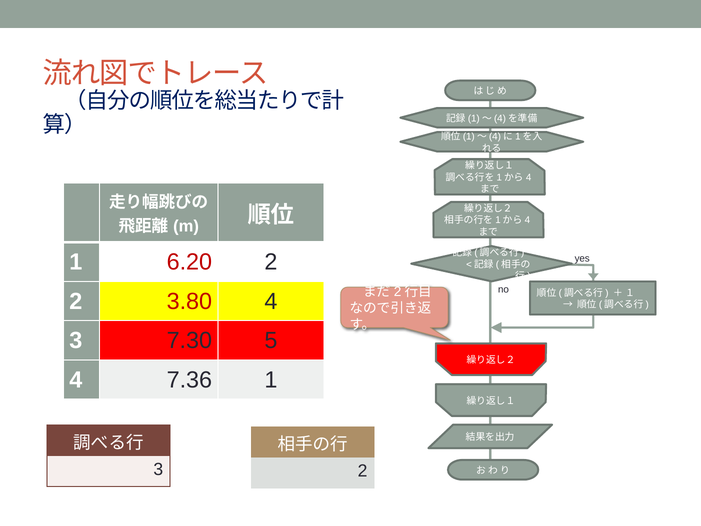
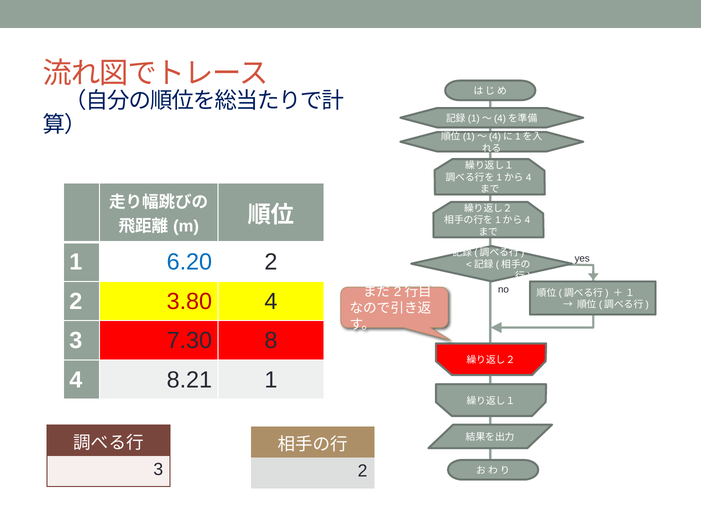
6.20 colour: red -> blue
5: 5 -> 8
7.36: 7.36 -> 8.21
